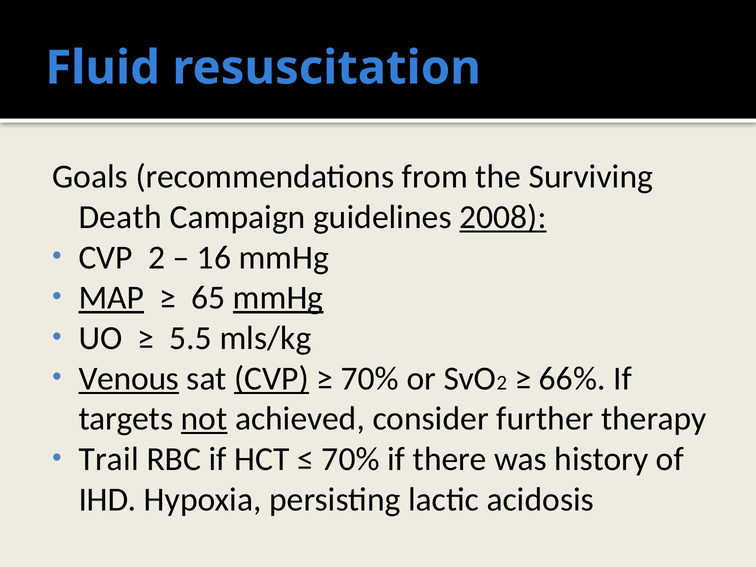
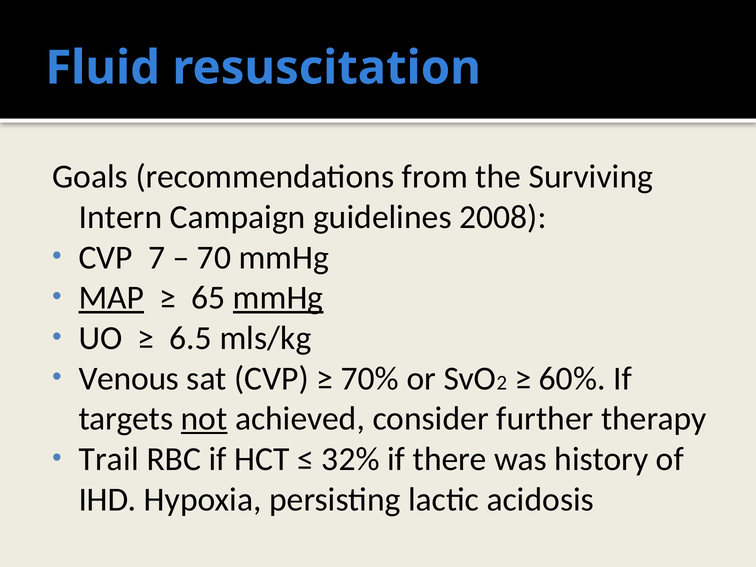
Death: Death -> Intern
2008 underline: present -> none
CVP 2: 2 -> 7
16: 16 -> 70
5.5: 5.5 -> 6.5
Venous underline: present -> none
CVP at (272, 378) underline: present -> none
66%: 66% -> 60%
70% at (351, 459): 70% -> 32%
